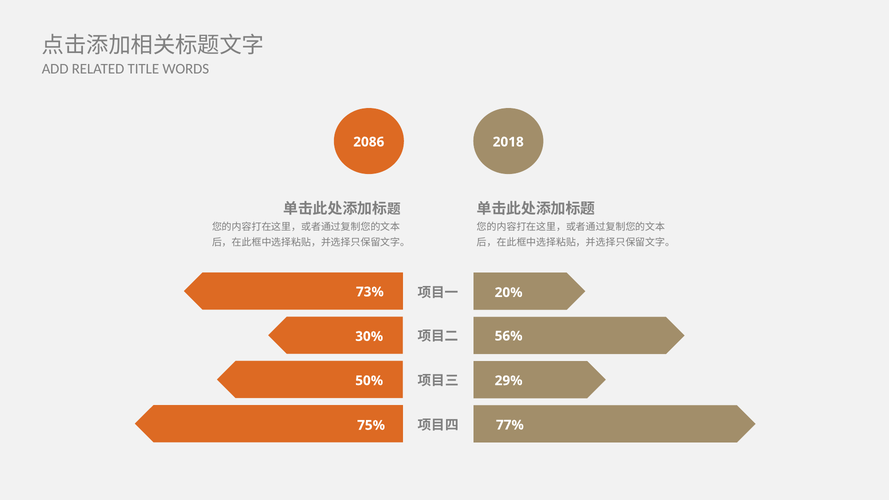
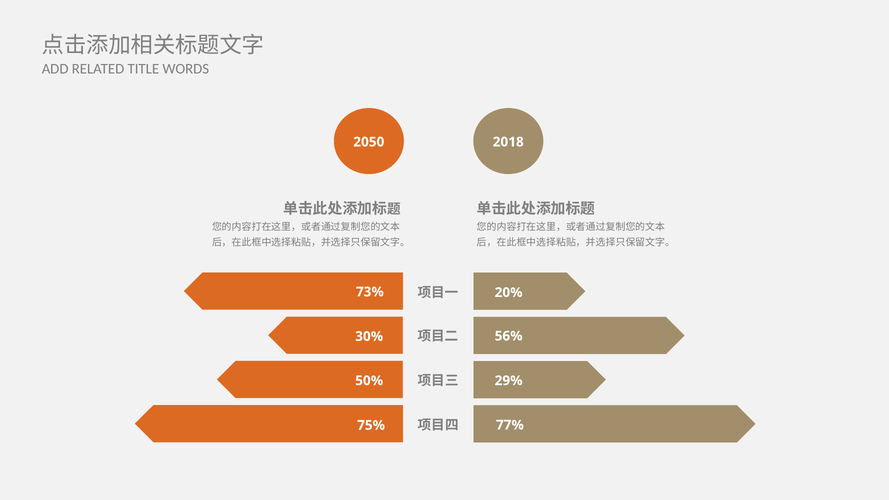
2086: 2086 -> 2050
